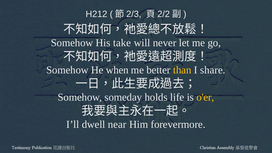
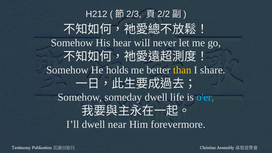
take: take -> hear
when: when -> holds
someday holds: holds -> dwell
o'er colour: yellow -> light blue
